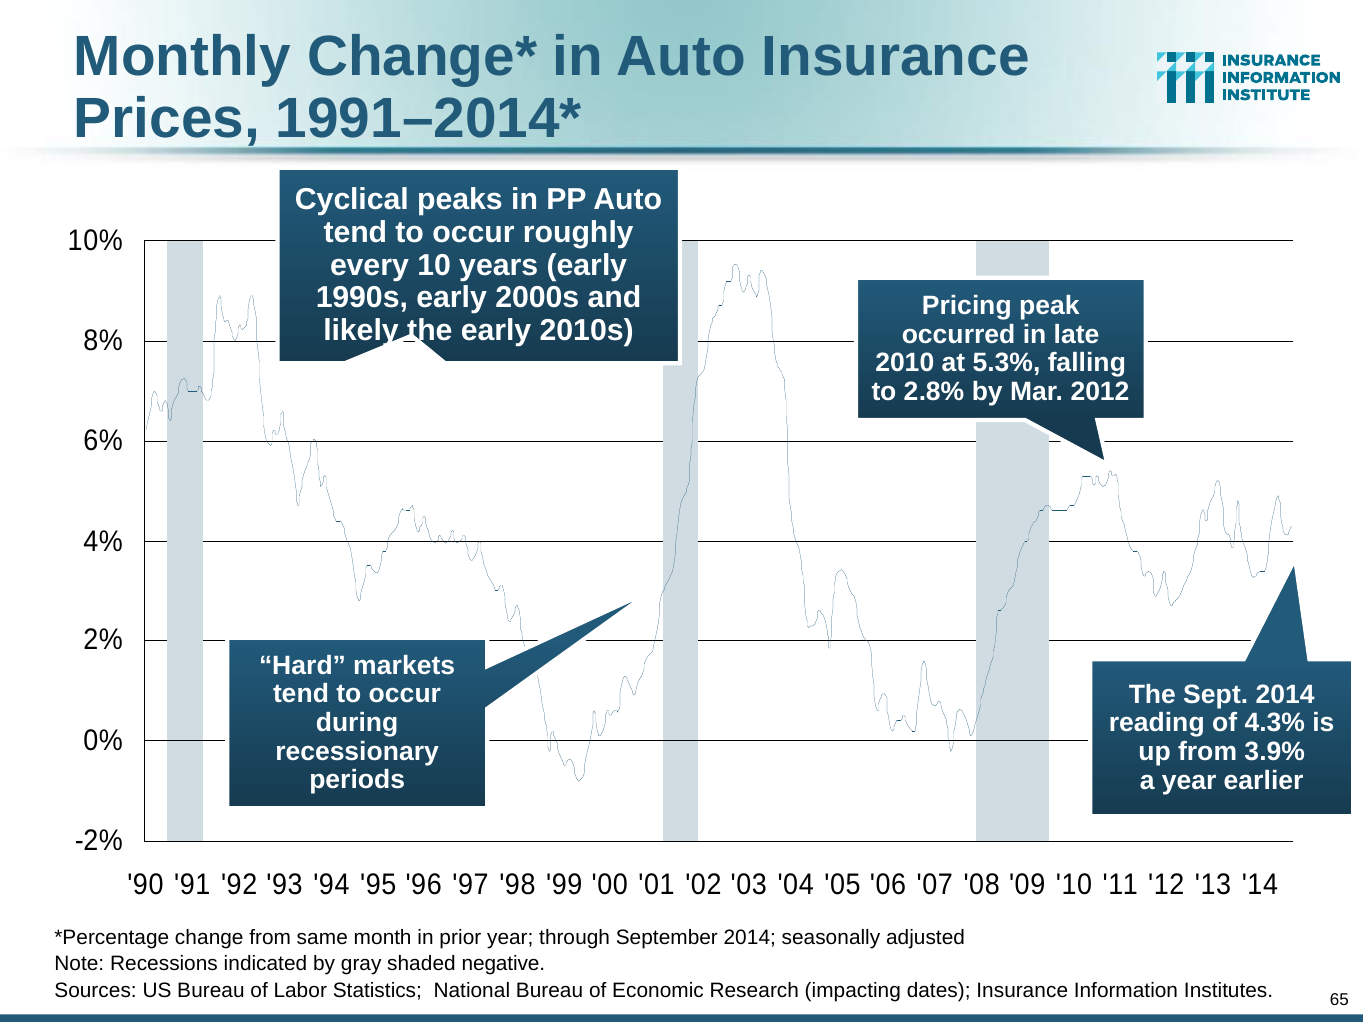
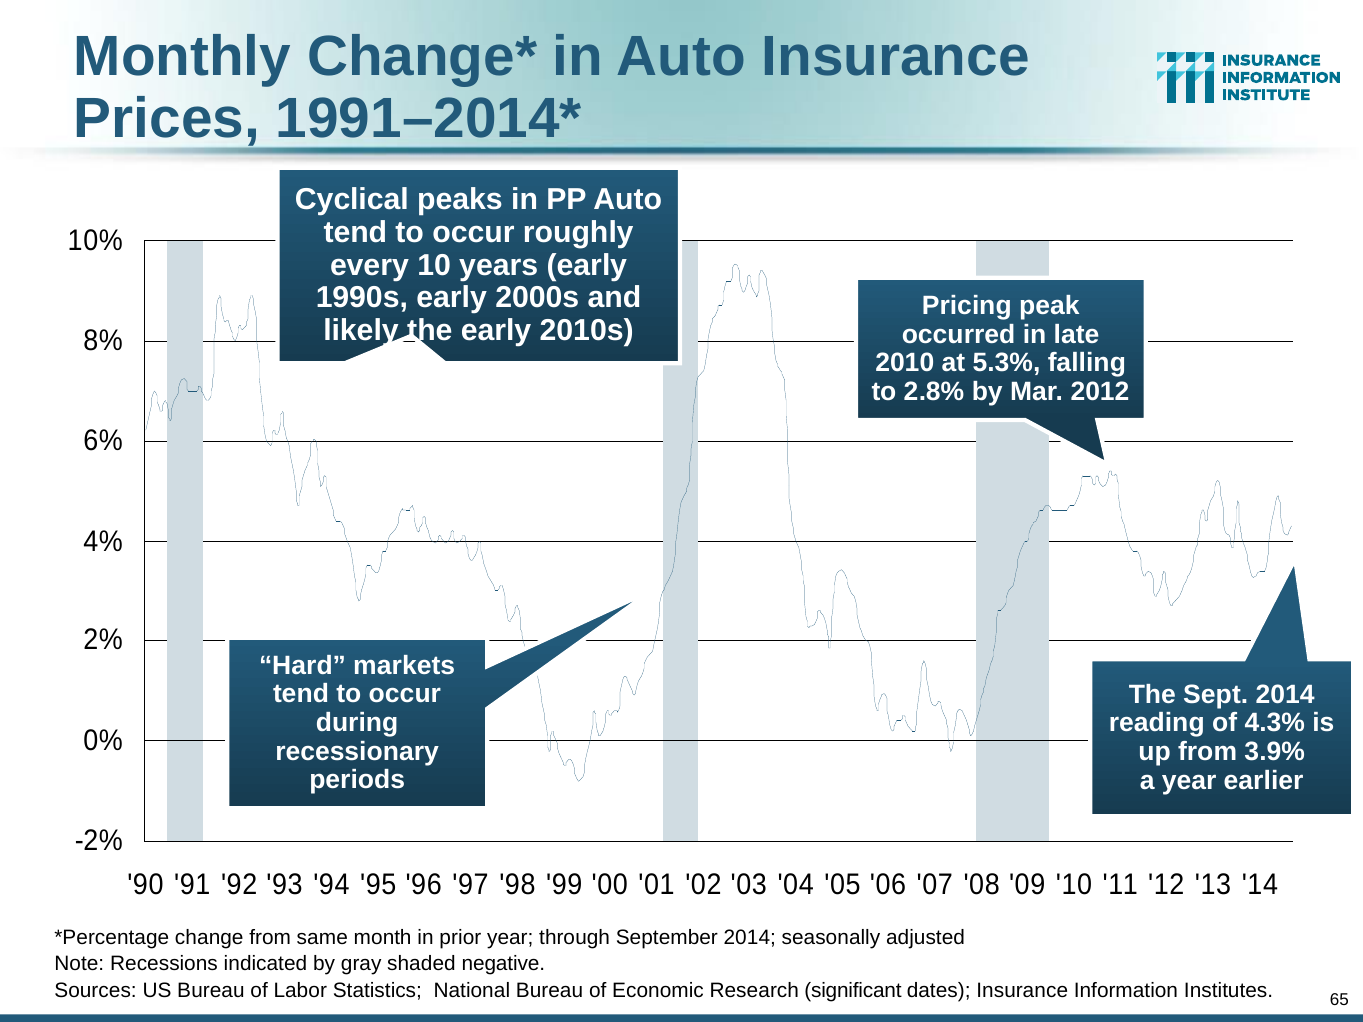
impacting: impacting -> significant
